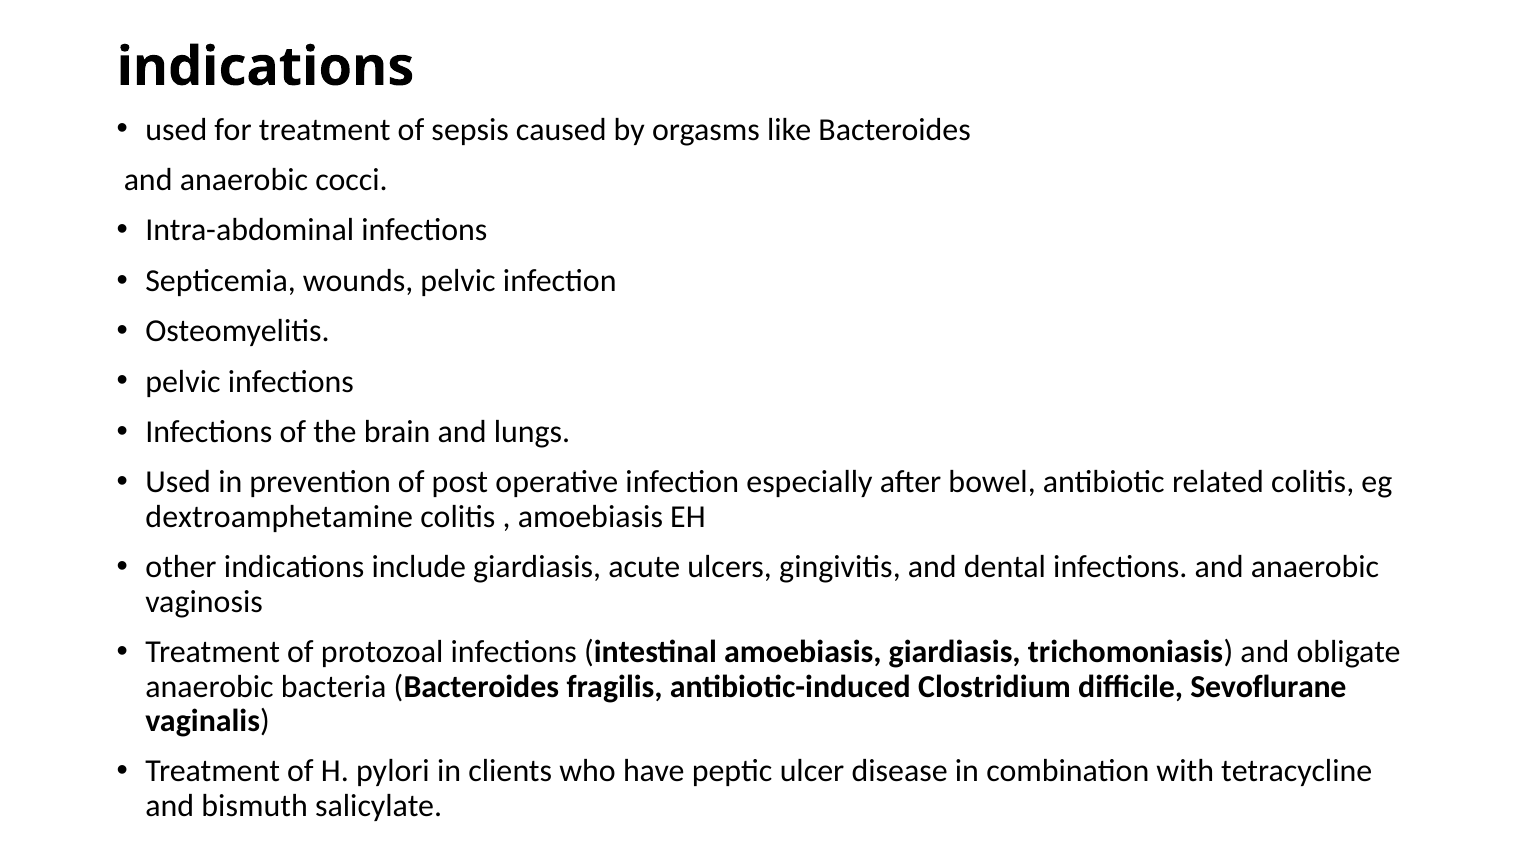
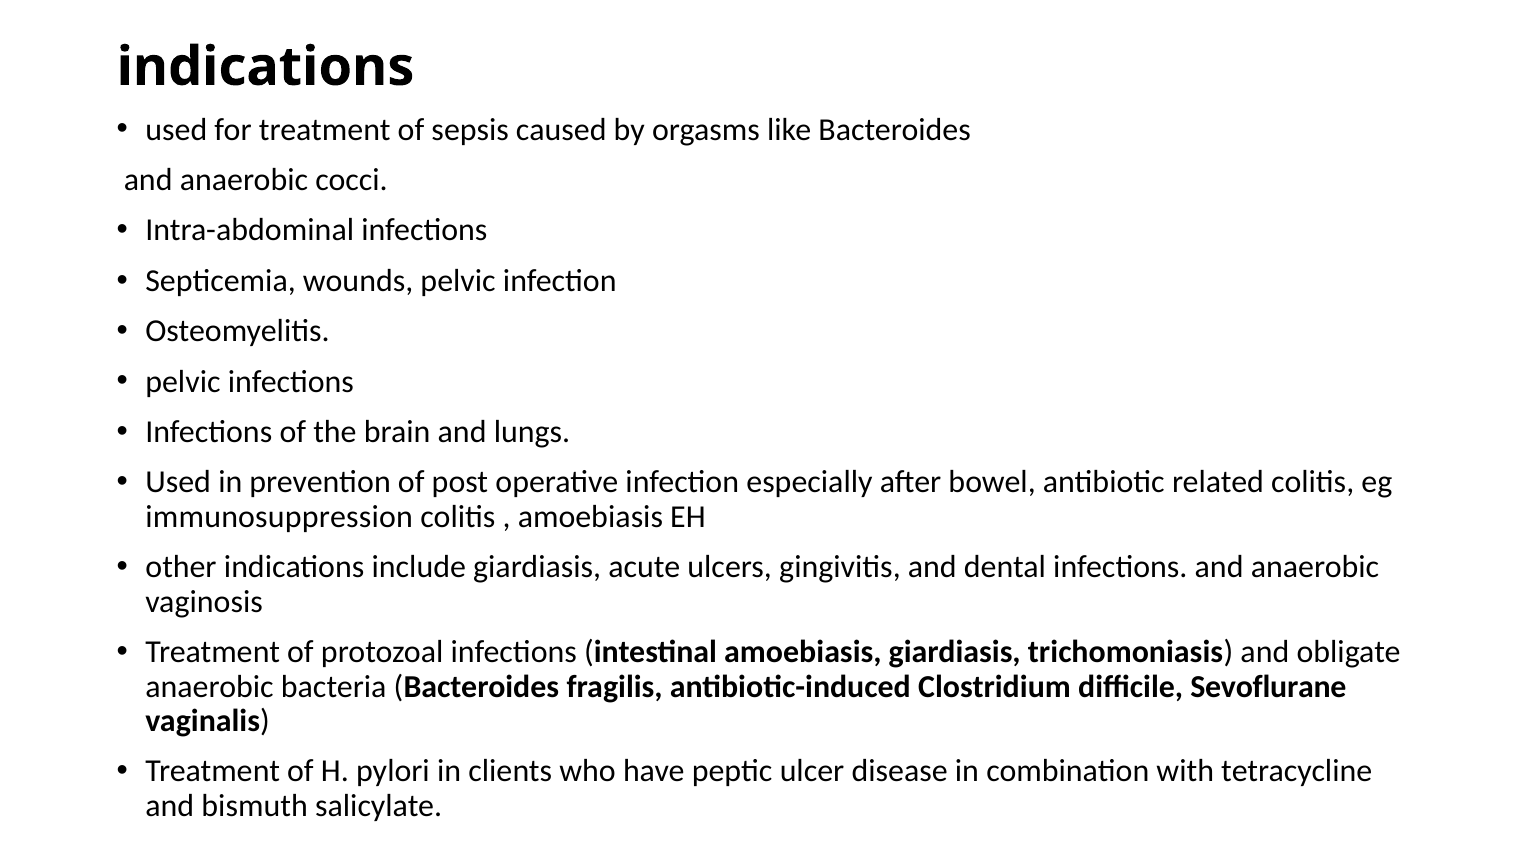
dextroamphetamine: dextroamphetamine -> immunosuppression
